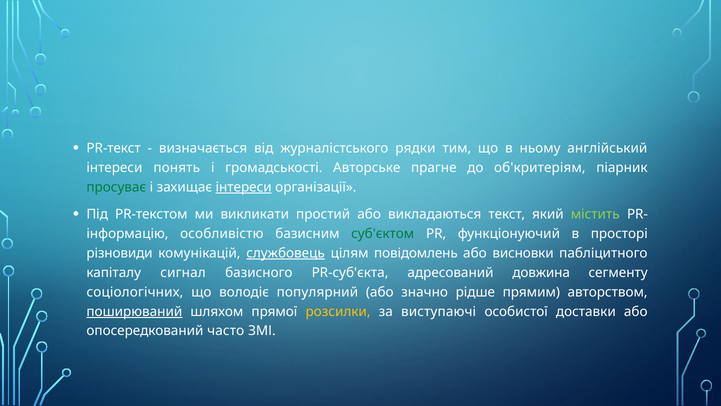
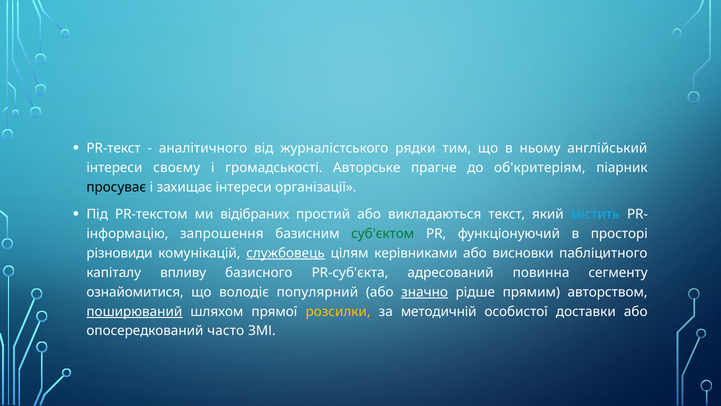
визначається: визначається -> аналітичного
понять: понять -> своєму
просуває colour: green -> black
інтереси at (244, 187) underline: present -> none
викликати: викликати -> відібраних
містить colour: light green -> light blue
особливістю: особливістю -> запрошення
повідомлень: повідомлень -> керівниками
сигнал: сигнал -> впливу
довжина: довжина -> повинна
соціологічних: соціологічних -> ознайомитися
значно underline: none -> present
виступаючі: виступаючі -> методичній
